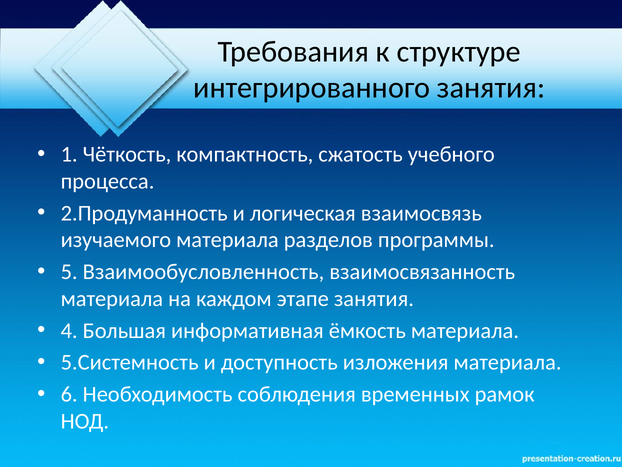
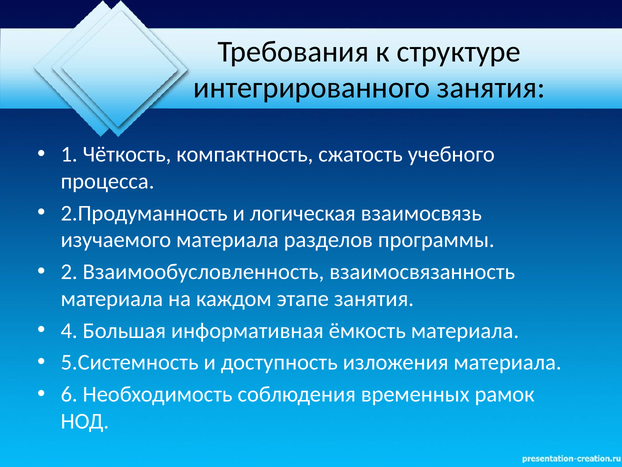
5: 5 -> 2
